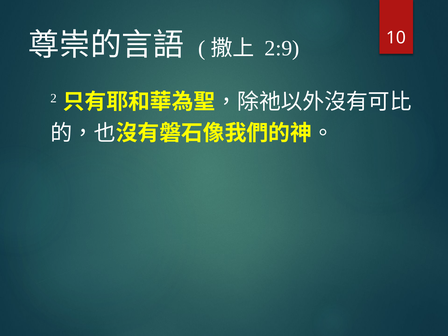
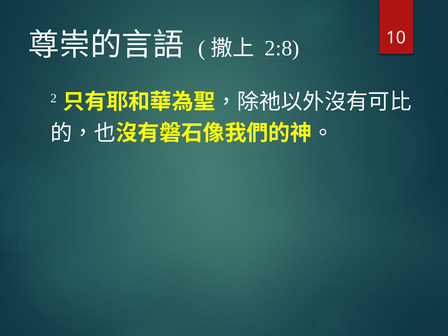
2:9: 2:9 -> 2:8
